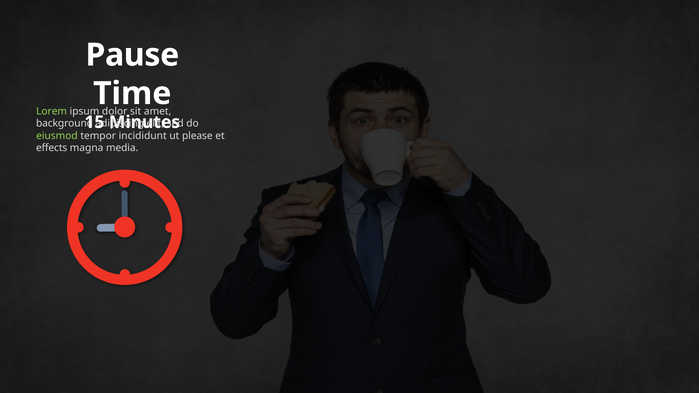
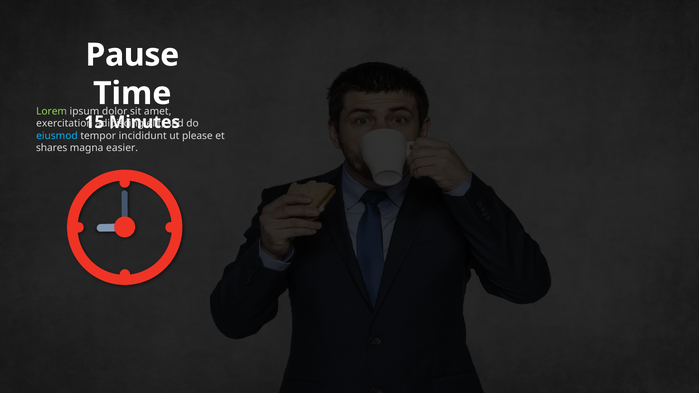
background: background -> exercitation
eiusmod colour: light green -> light blue
effects: effects -> shares
media: media -> easier
